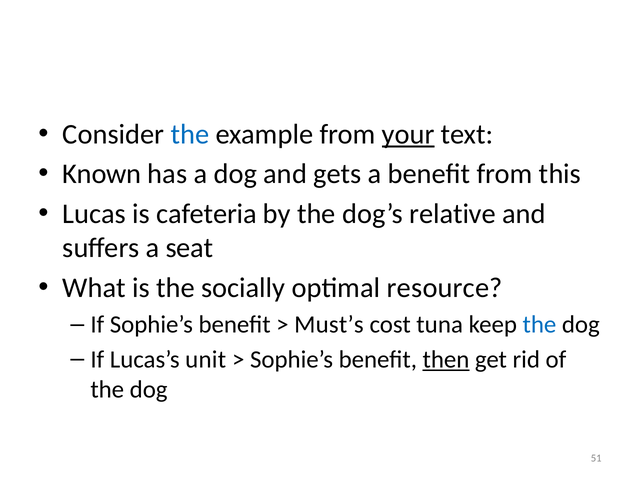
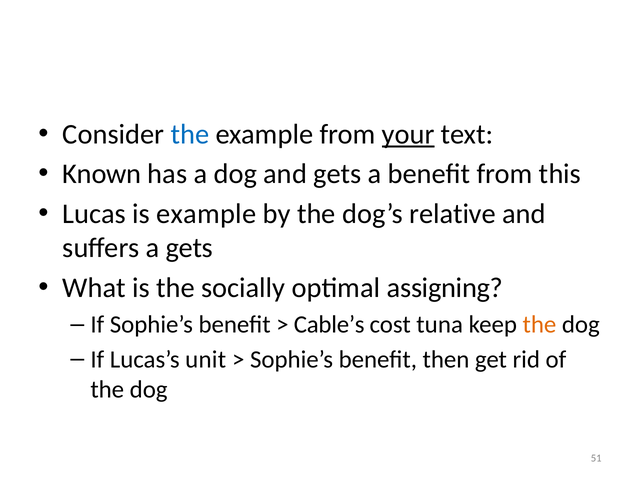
is cafeteria: cafeteria -> example
a seat: seat -> gets
resource: resource -> assigning
Must’s: Must’s -> Cable’s
the at (539, 325) colour: blue -> orange
then underline: present -> none
